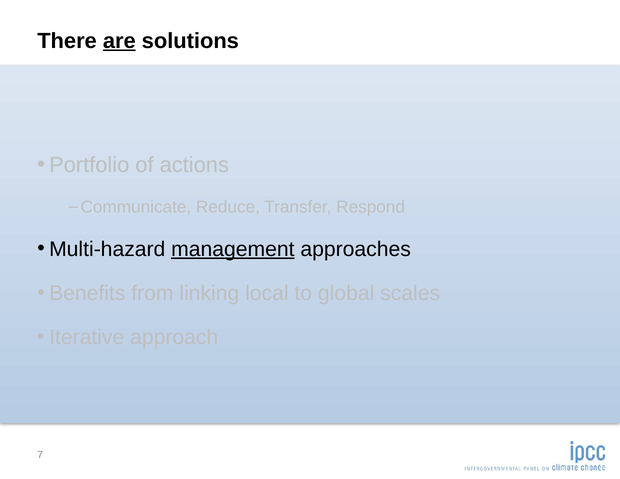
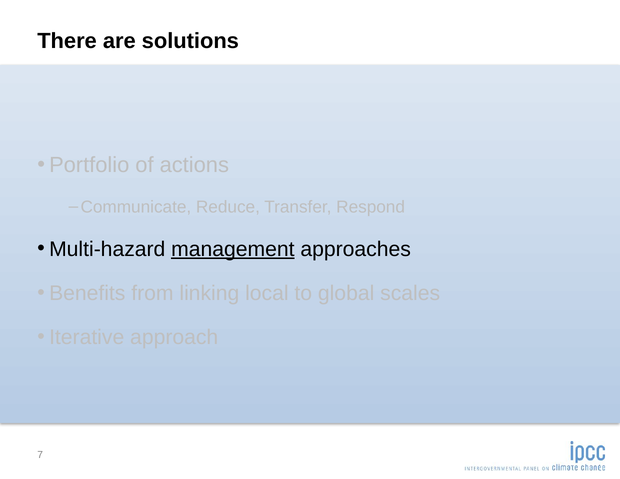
are underline: present -> none
